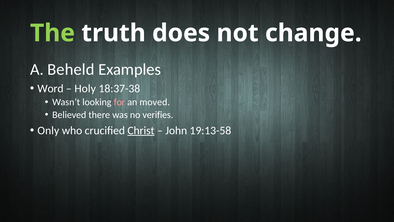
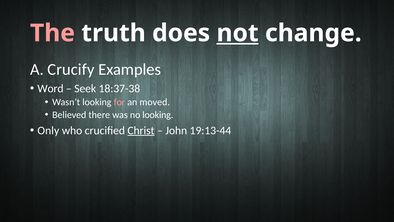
The colour: light green -> pink
not underline: none -> present
Beheld: Beheld -> Crucify
Holy: Holy -> Seek
no verifies: verifies -> looking
19:13-58: 19:13-58 -> 19:13-44
